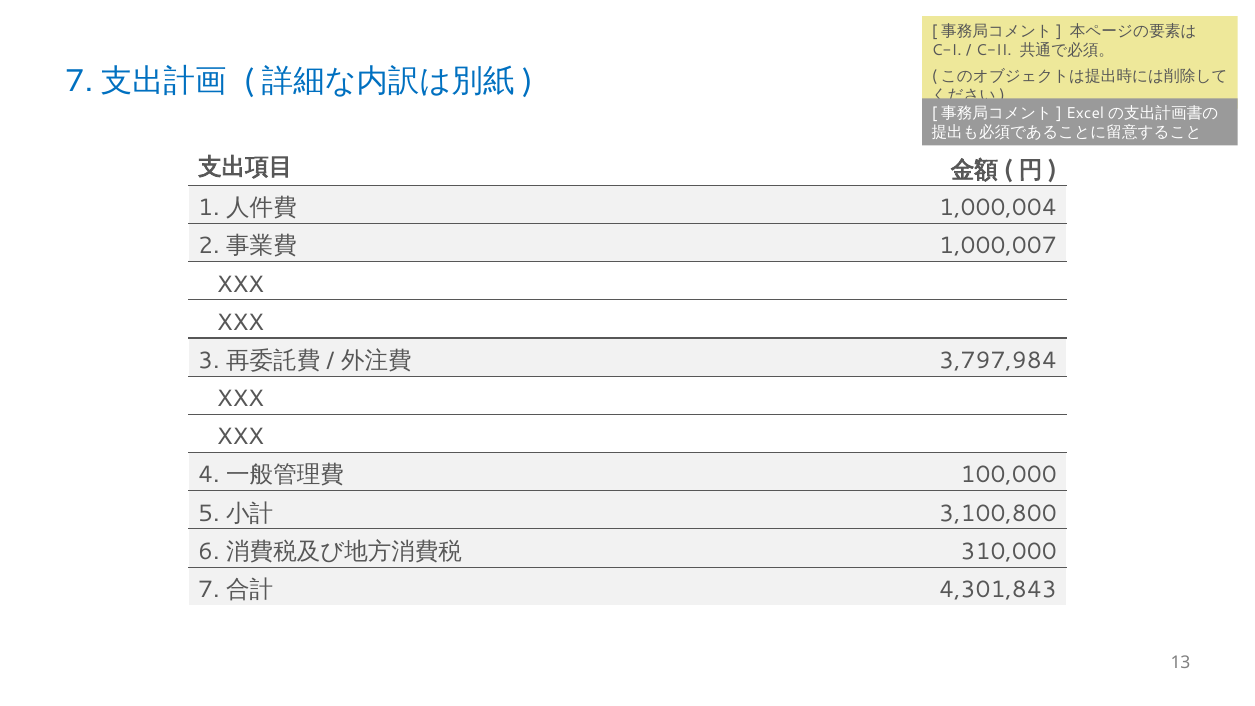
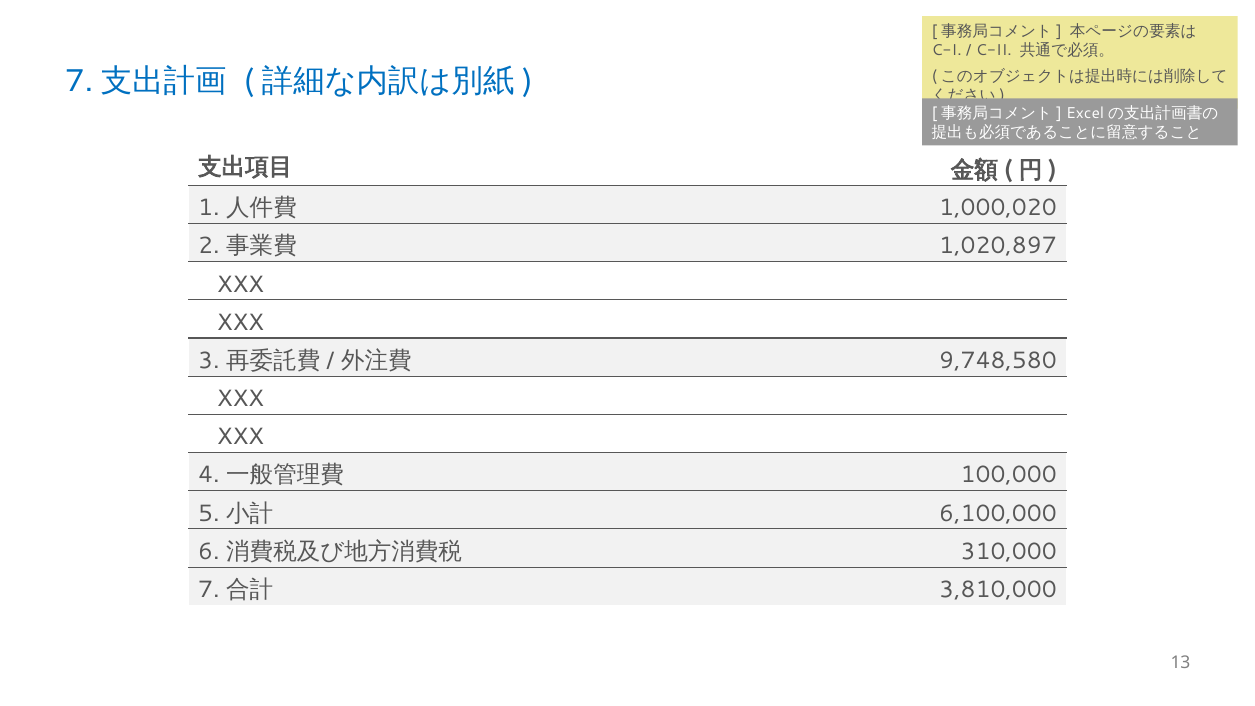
1,000,004: 1,000,004 -> 1,000,020
1,000,007: 1,000,007 -> 1,020,897
3,797,984: 3,797,984 -> 9,748,580
3,100,800: 3,100,800 -> 6,100,000
4,301,843: 4,301,843 -> 3,810,000
